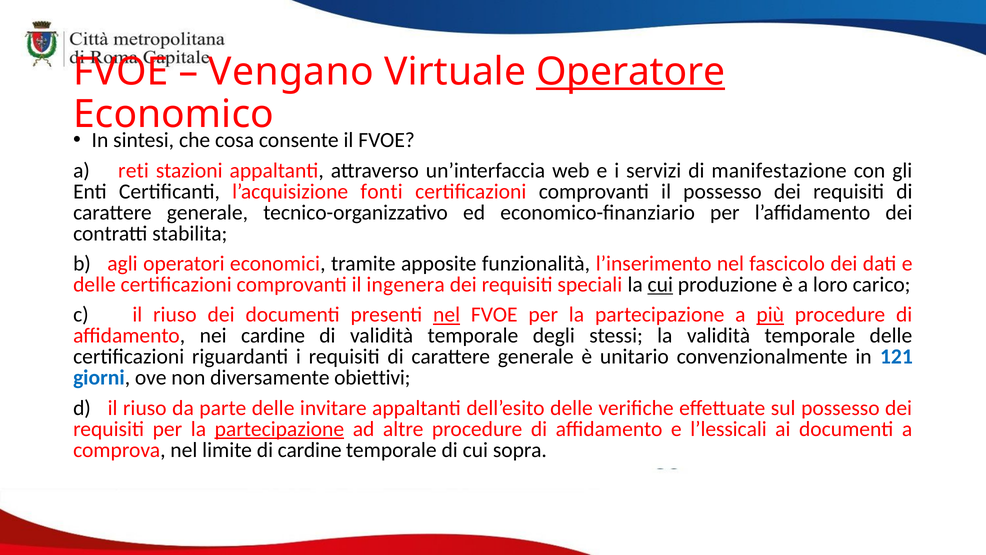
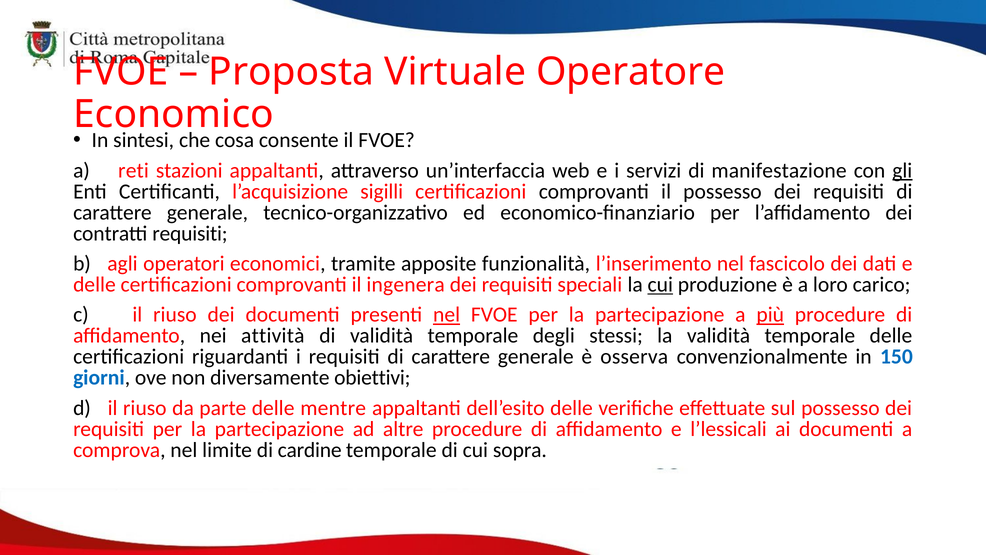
Vengano: Vengano -> Proposta
Operatore underline: present -> none
gli underline: none -> present
fonti: fonti -> sigilli
contratti stabilita: stabilita -> requisiti
nei cardine: cardine -> attività
unitario: unitario -> osserva
121: 121 -> 150
invitare: invitare -> mentre
partecipazione at (279, 429) underline: present -> none
